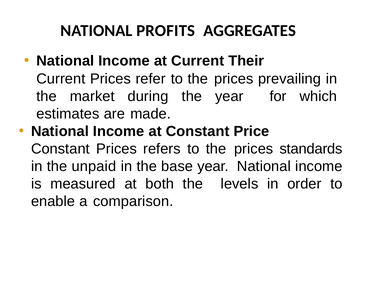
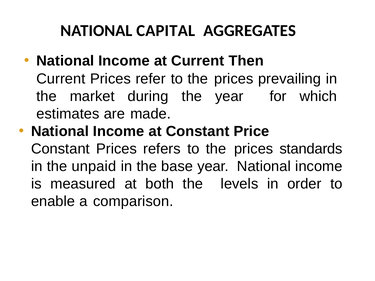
PROFITS: PROFITS -> CAPITAL
Their: Their -> Then
